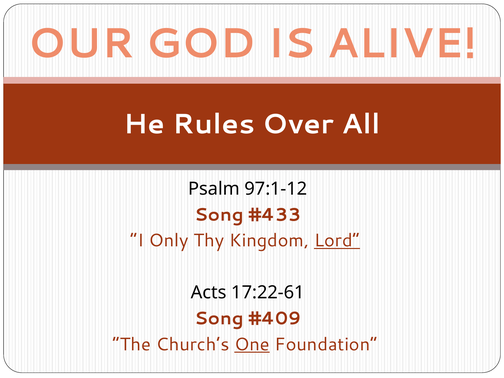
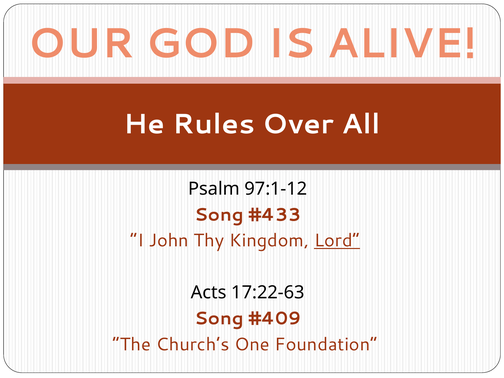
Only: Only -> John
17:22-61: 17:22-61 -> 17:22-63
One underline: present -> none
